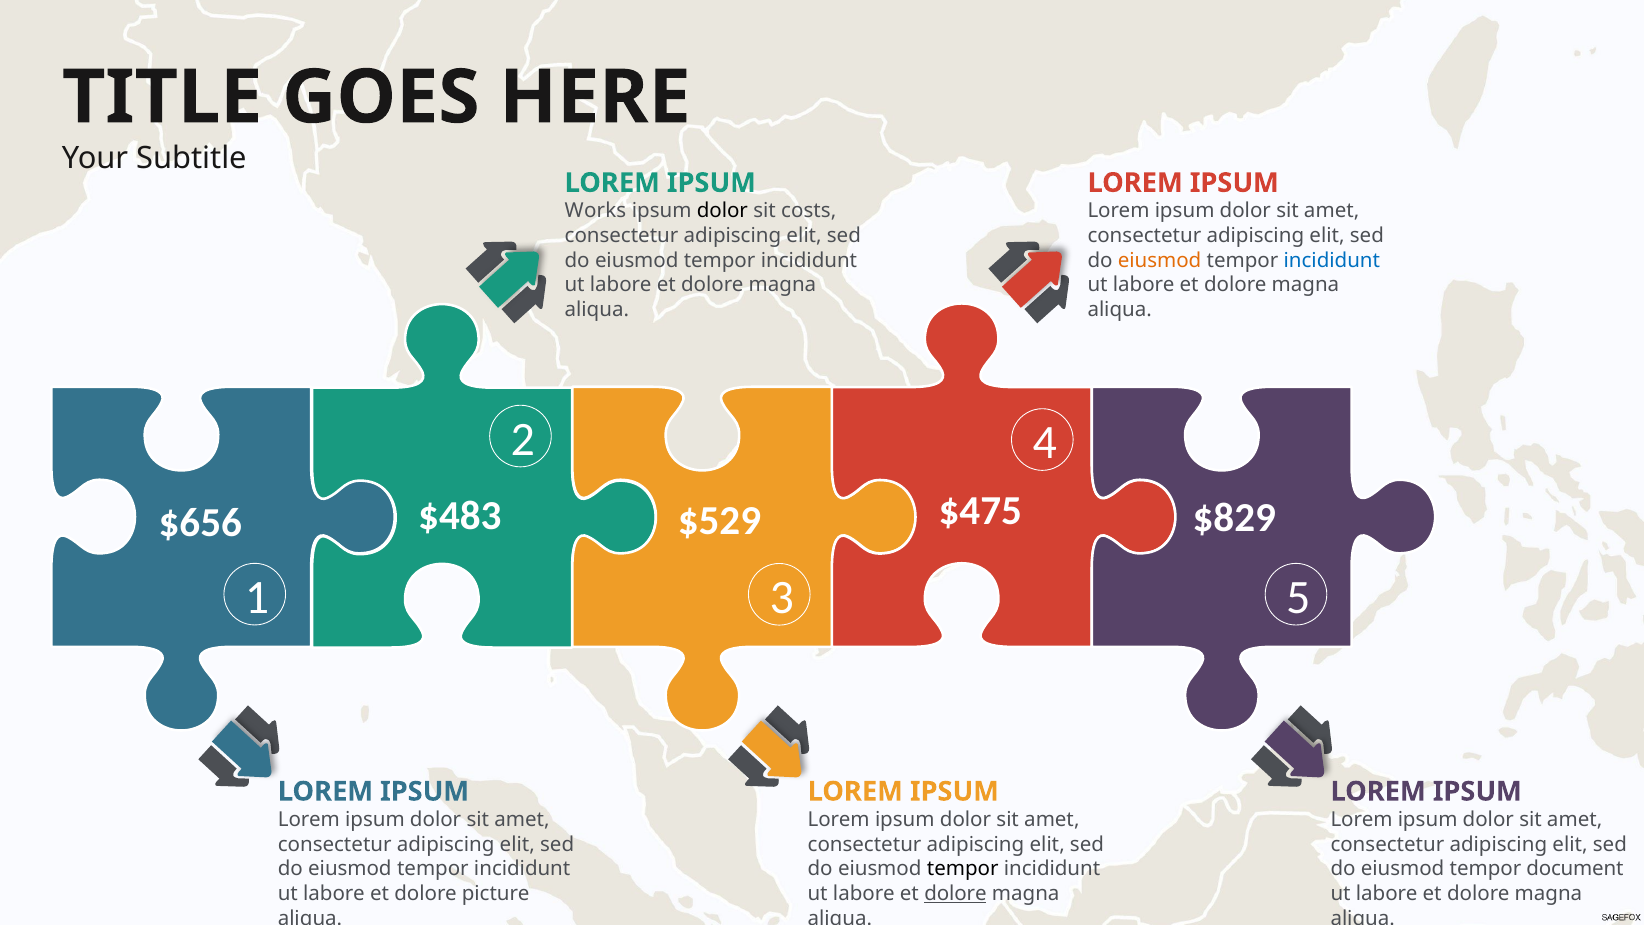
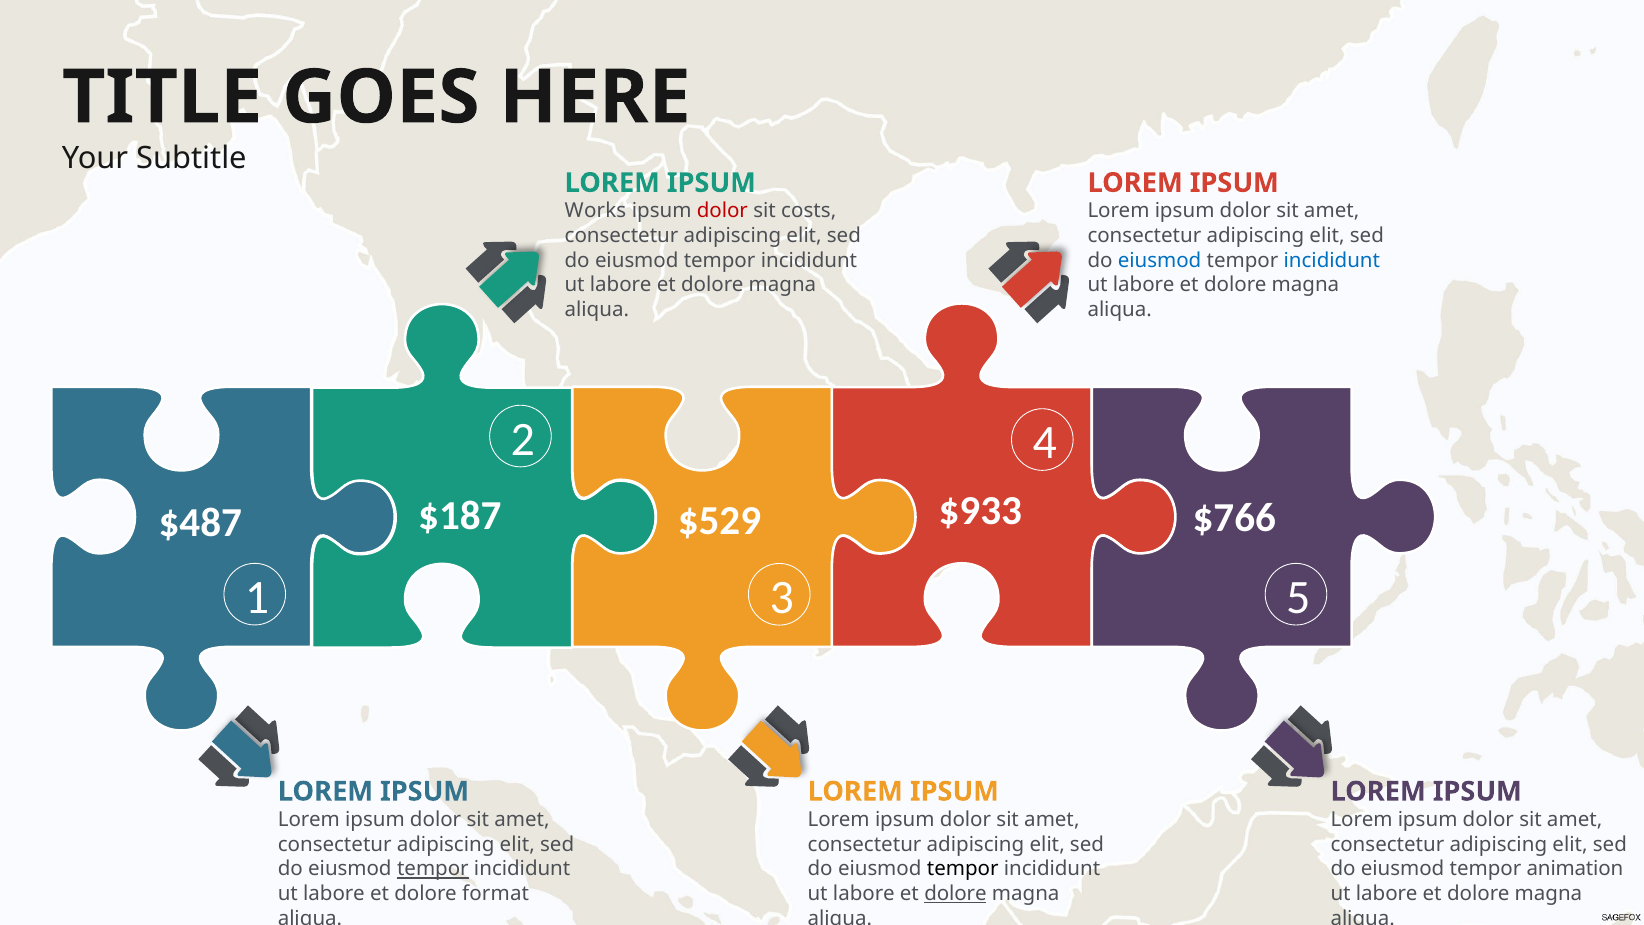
dolor at (722, 211) colour: black -> red
eiusmod at (1160, 260) colour: orange -> blue
$475: $475 -> $933
$483: $483 -> $187
$829: $829 -> $766
$656: $656 -> $487
tempor at (433, 869) underline: none -> present
document: document -> animation
picture: picture -> format
